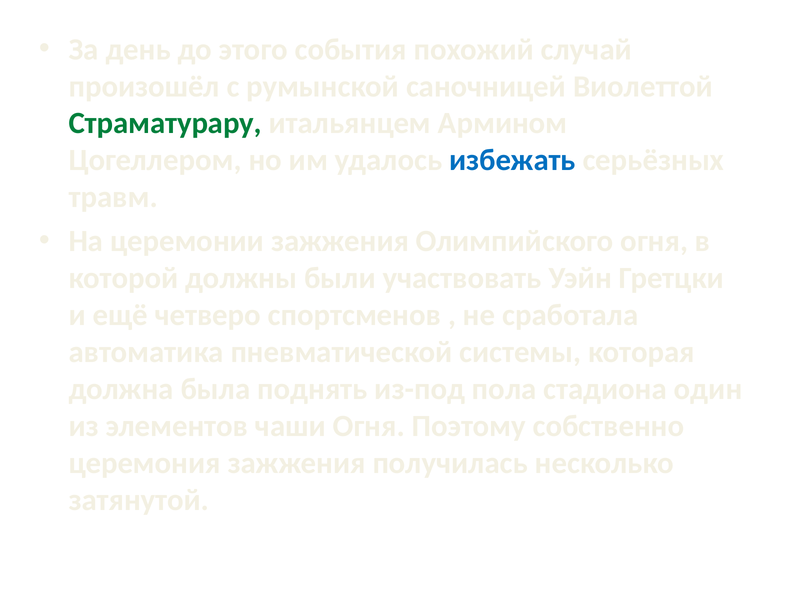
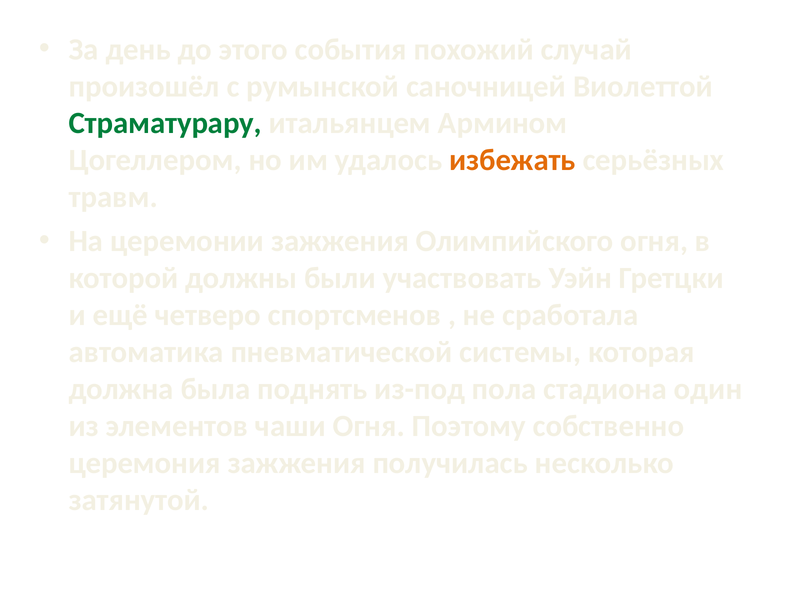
избежать colour: blue -> orange
